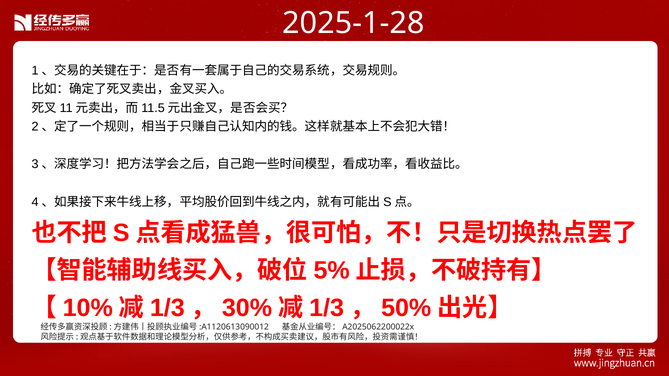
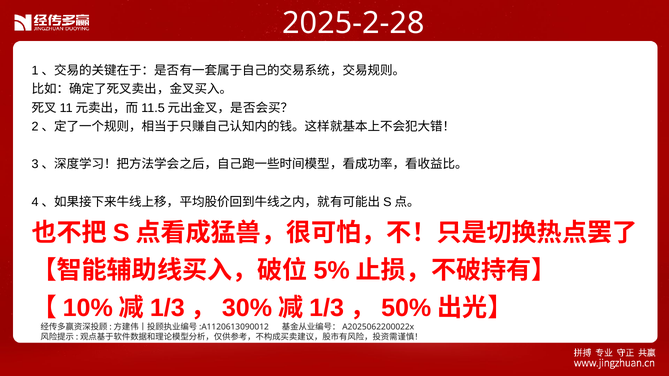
2025-1-28: 2025-1-28 -> 2025-2-28
